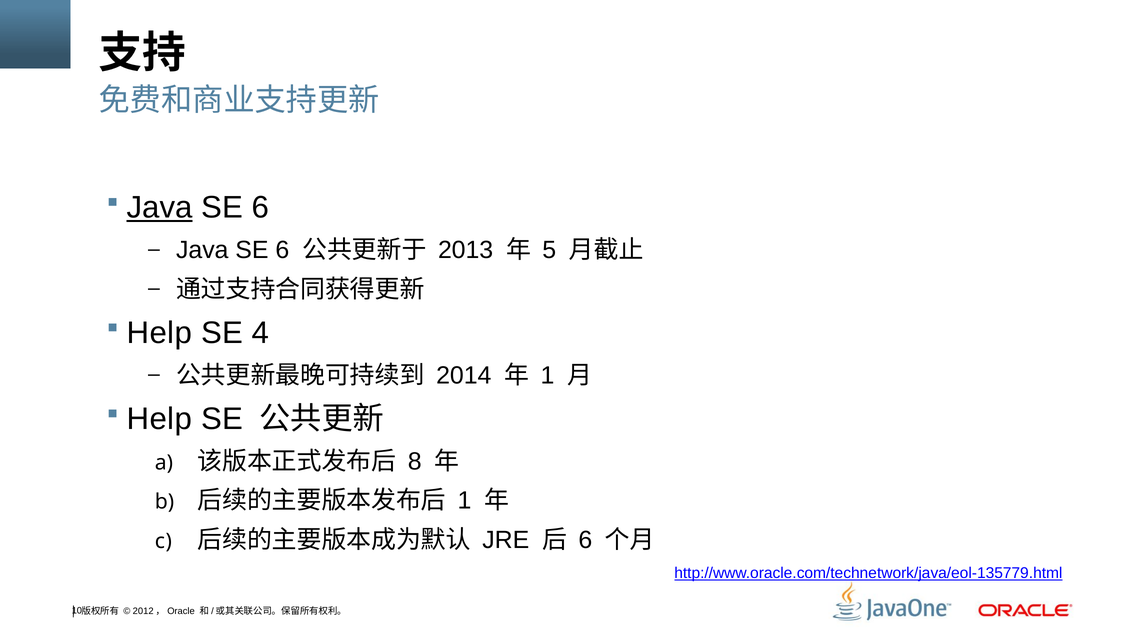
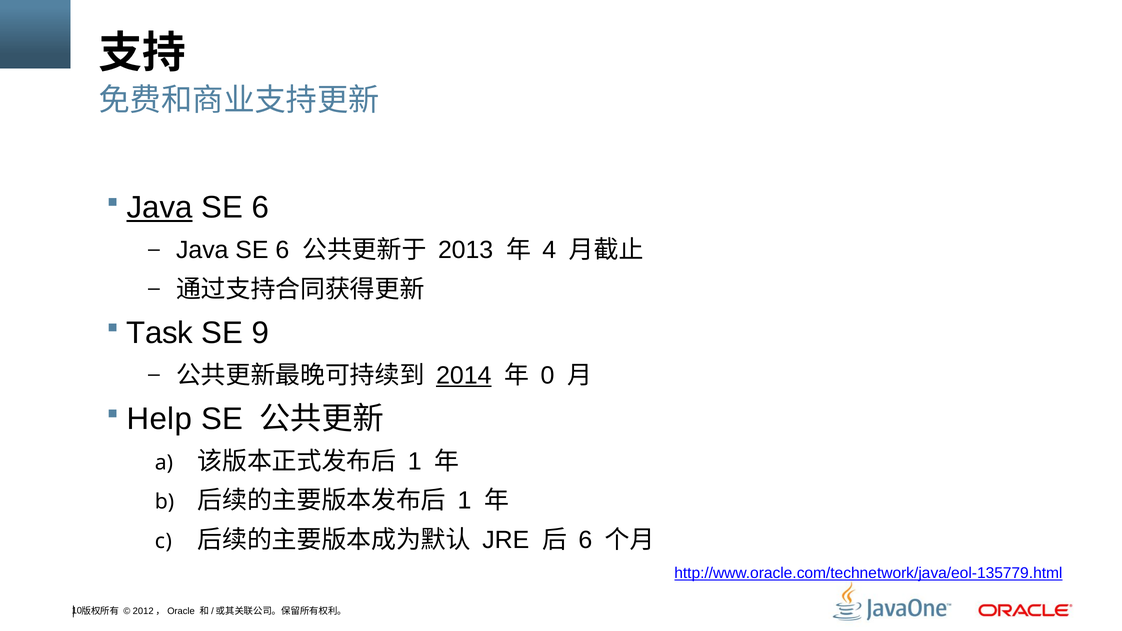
5: 5 -> 4
Help at (159, 333): Help -> Task
4: 4 -> 9
2014 underline: none -> present
1 at (547, 376): 1 -> 0
8 at (415, 462): 8 -> 1
